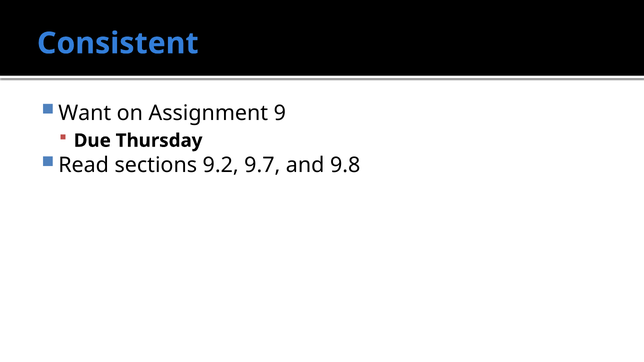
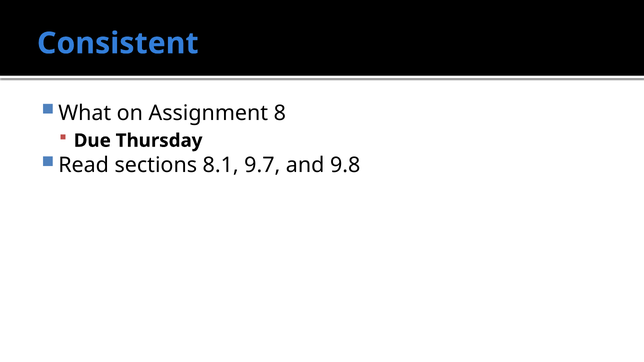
Want: Want -> What
9: 9 -> 8
9.2: 9.2 -> 8.1
